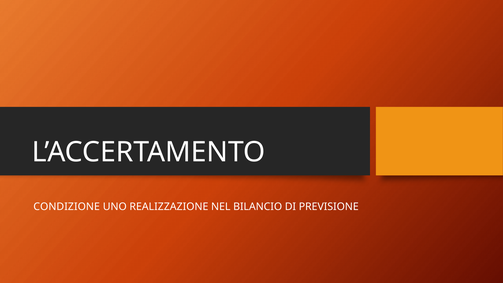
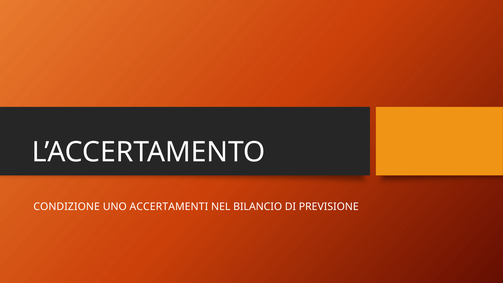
REALIZZAZIONE: REALIZZAZIONE -> ACCERTAMENTI
